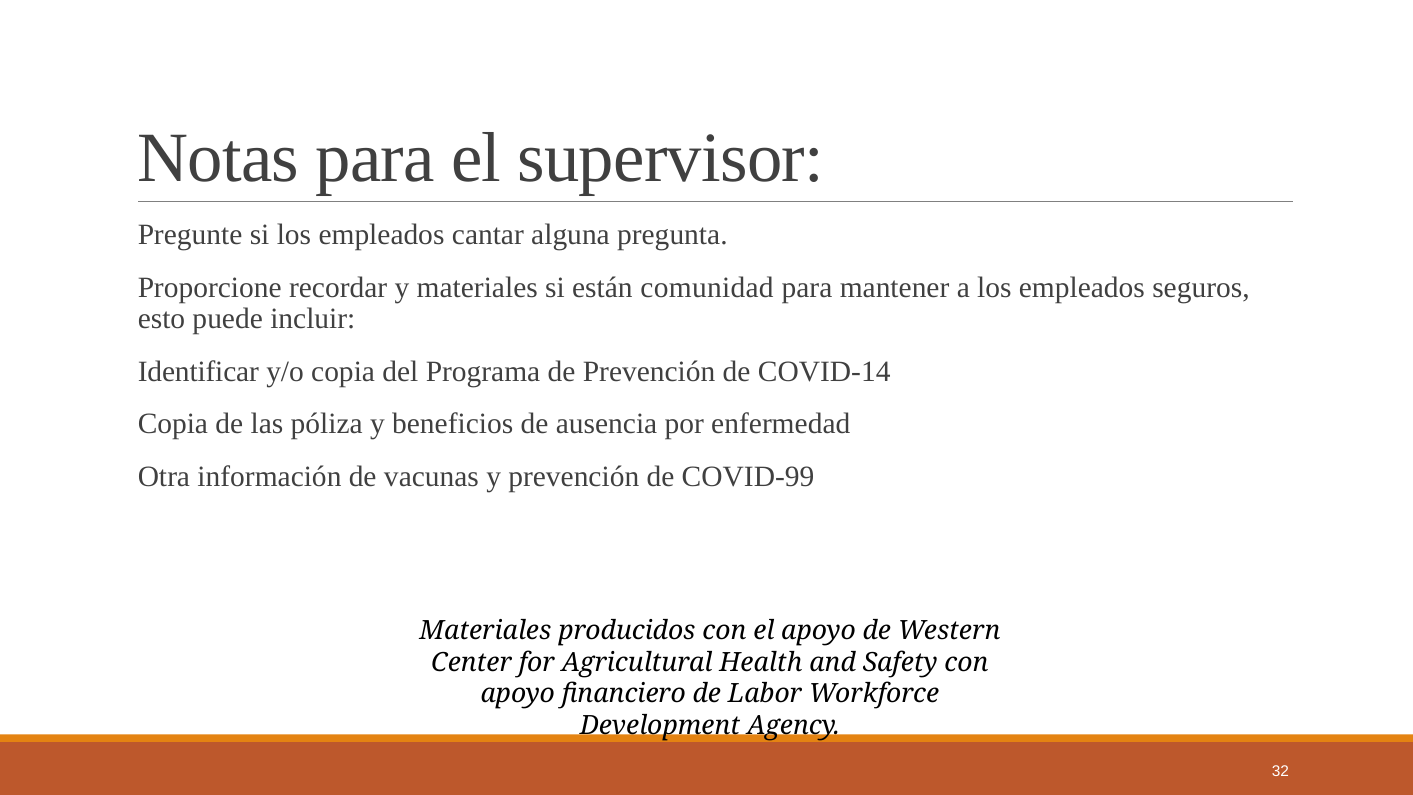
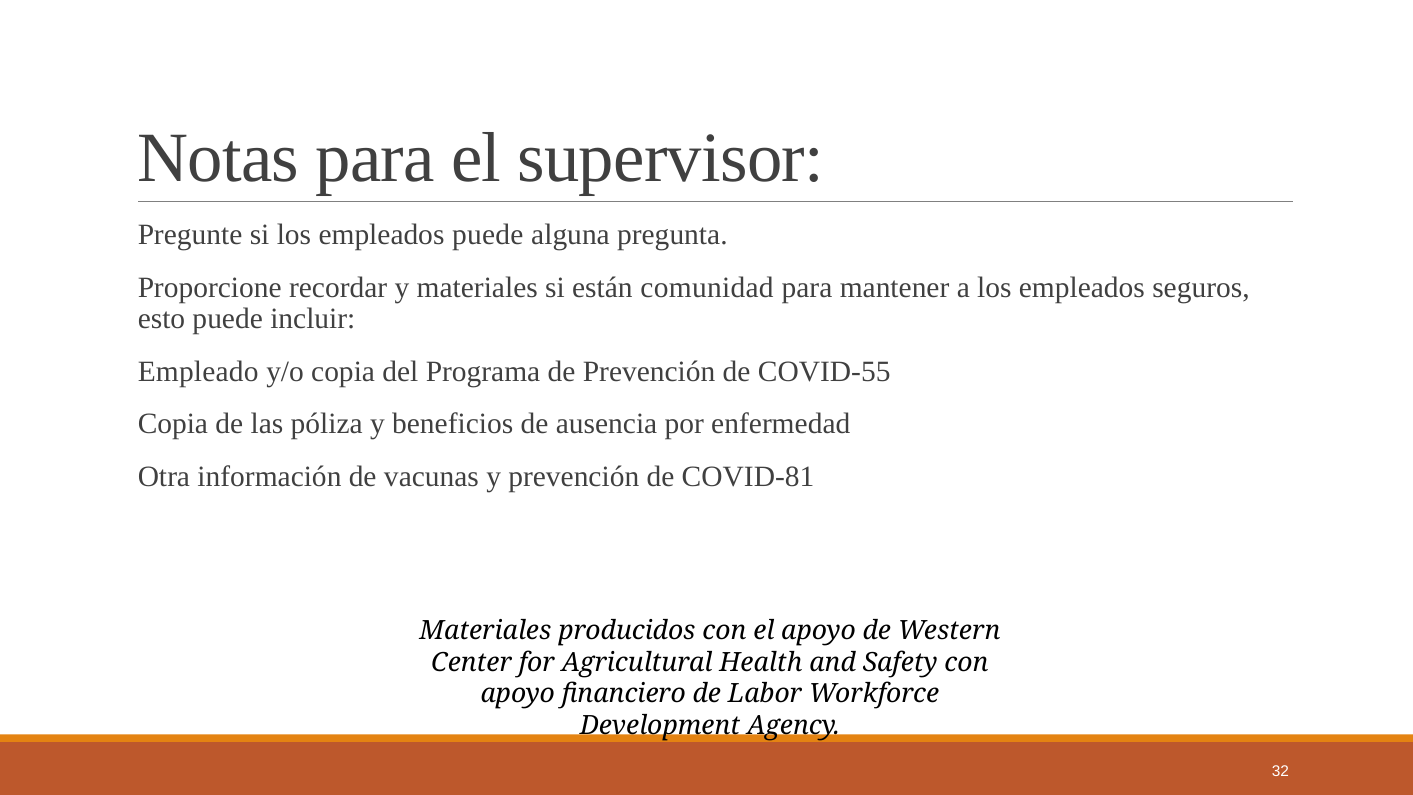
empleados cantar: cantar -> puede
Identificar: Identificar -> Empleado
COVID-14: COVID-14 -> COVID-55
COVID-99: COVID-99 -> COVID-81
